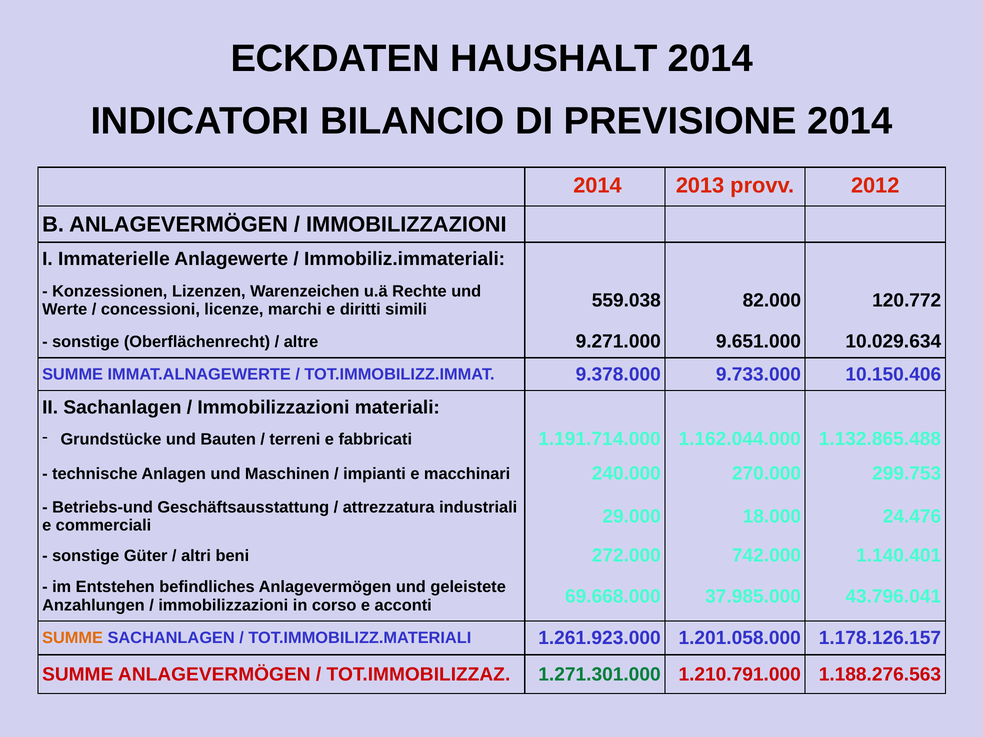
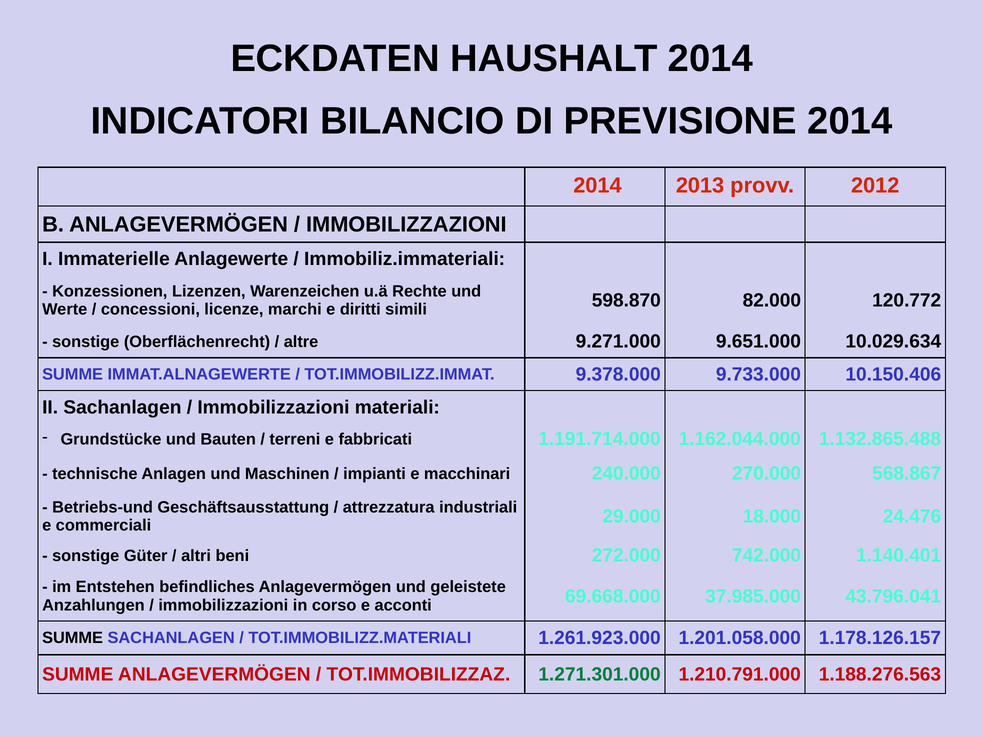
559.038: 559.038 -> 598.870
299.753: 299.753 -> 568.867
SUMME at (73, 638) colour: orange -> black
